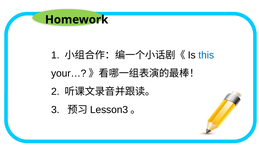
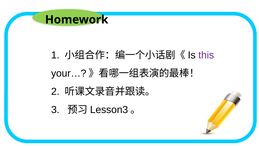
this colour: blue -> purple
